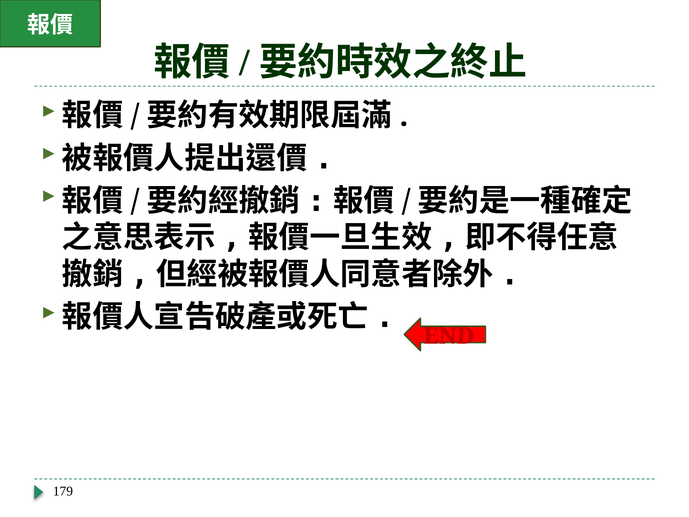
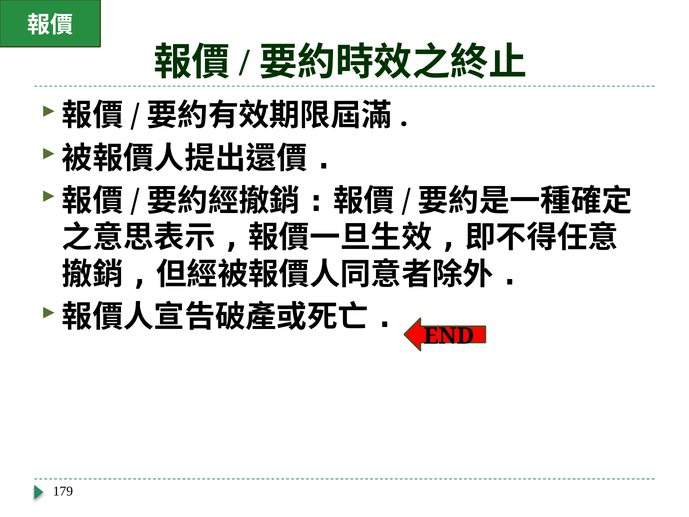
END colour: red -> black
